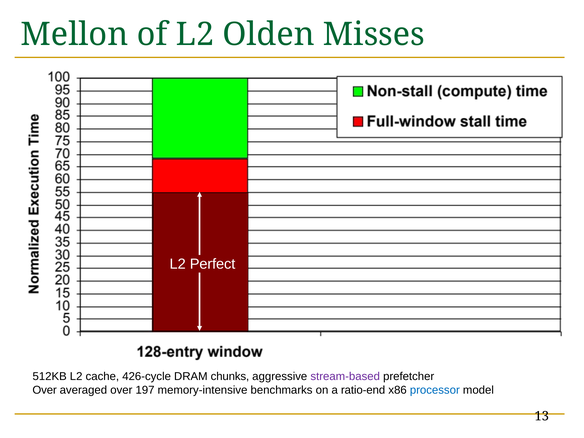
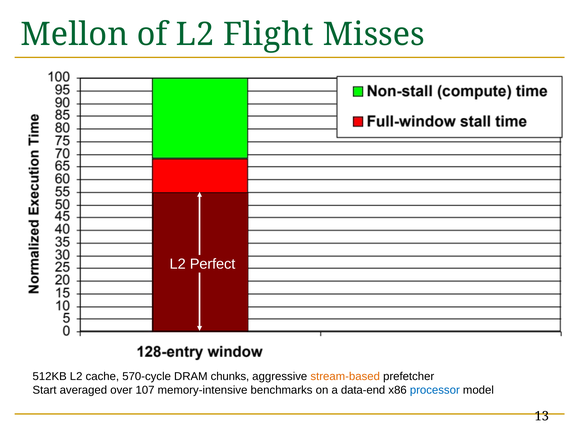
Olden: Olden -> Flight
426-cycle: 426-cycle -> 570-cycle
stream-based colour: purple -> orange
Over at (45, 390): Over -> Start
197: 197 -> 107
ratio-end: ratio-end -> data-end
